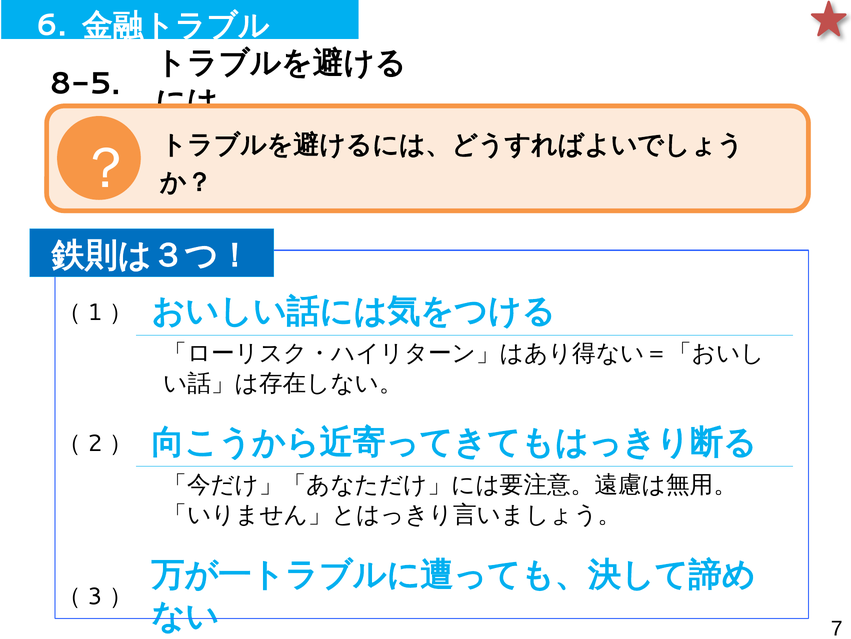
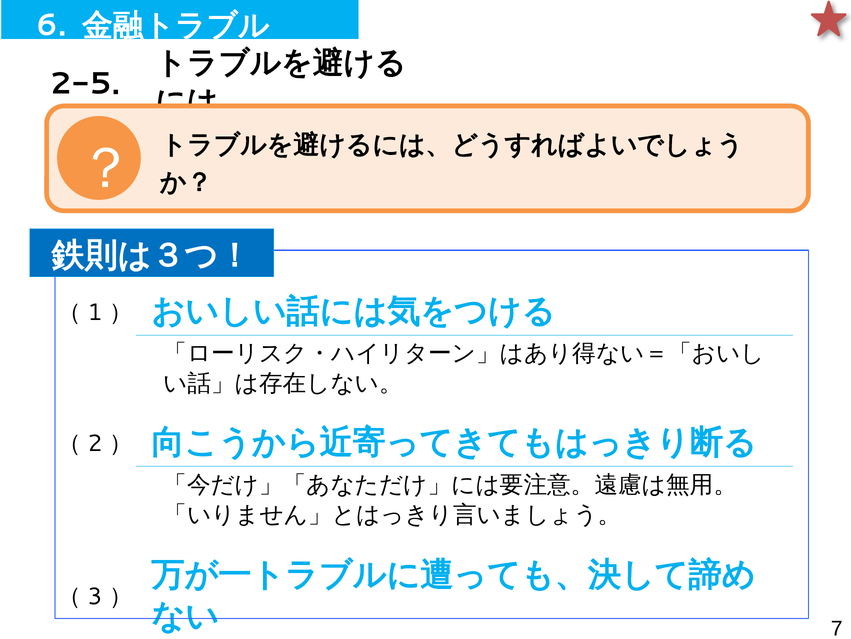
8-5: 8-5 -> 2-5
